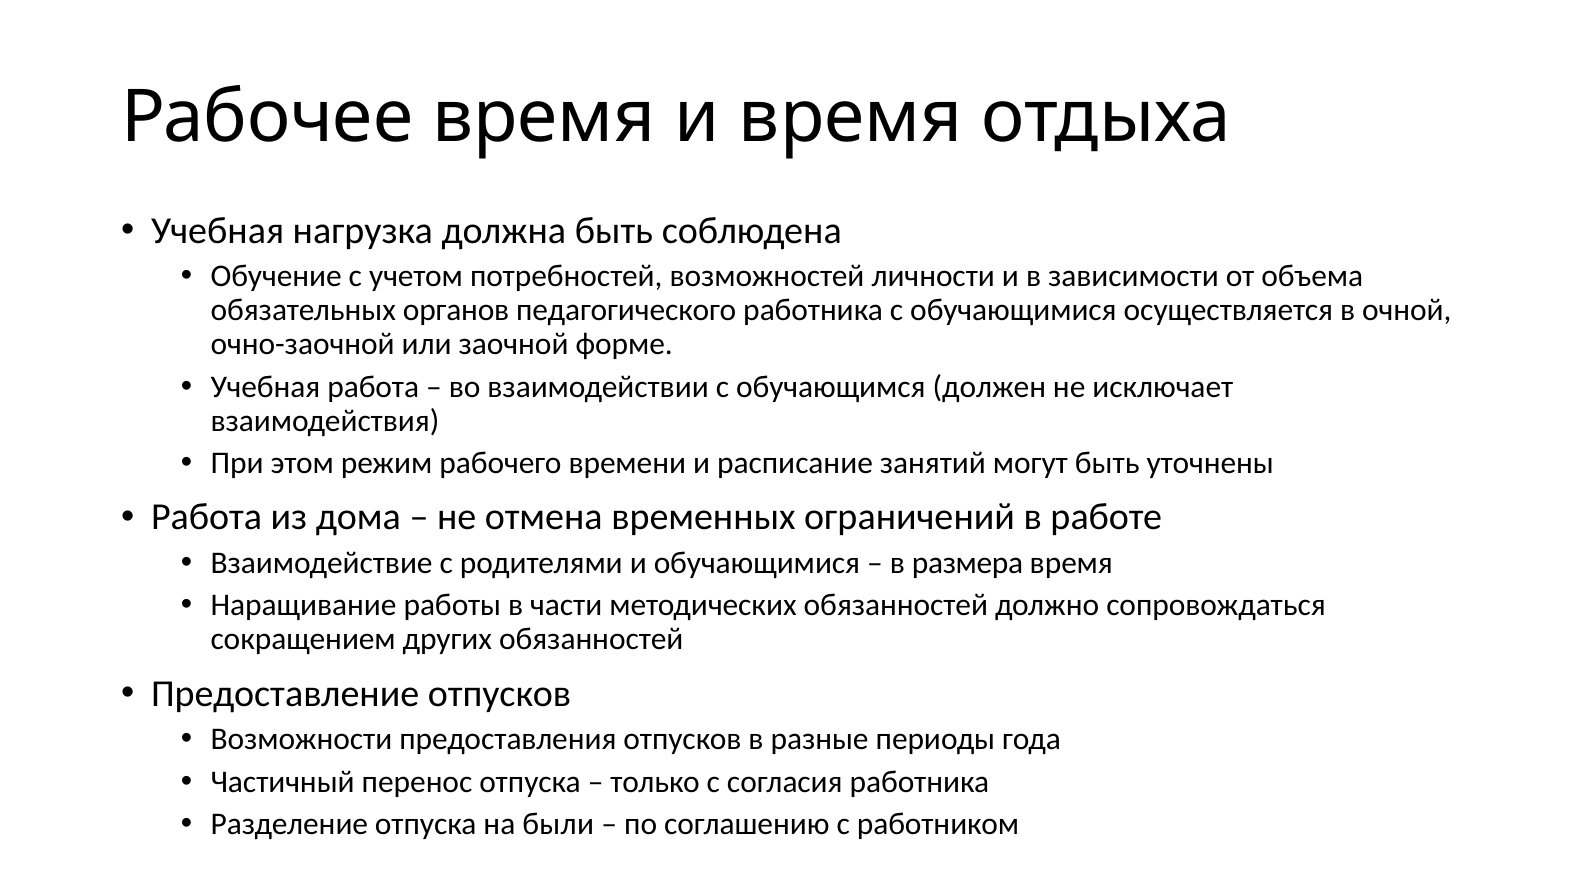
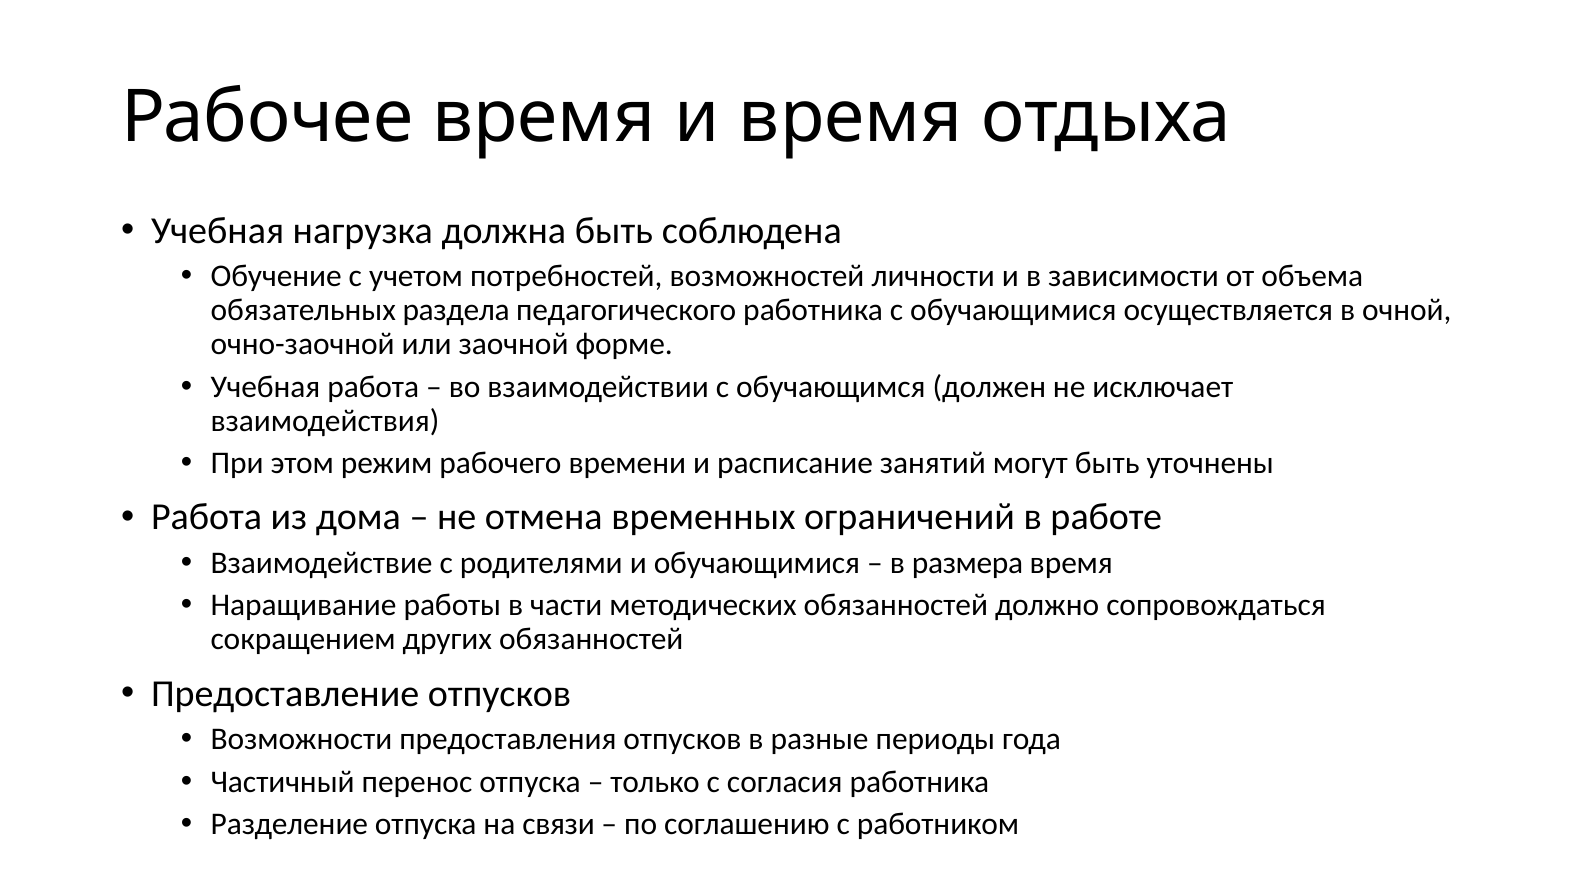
органов: органов -> раздела
были: были -> связи
